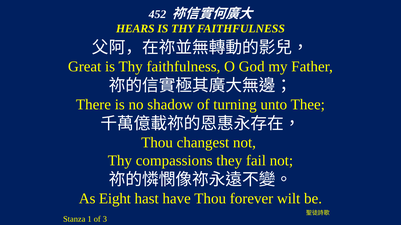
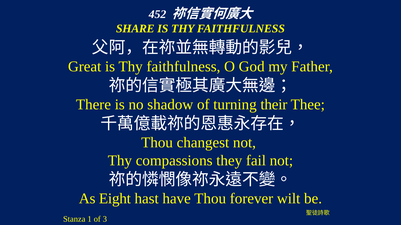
HEARS: HEARS -> SHARE
unto: unto -> their
